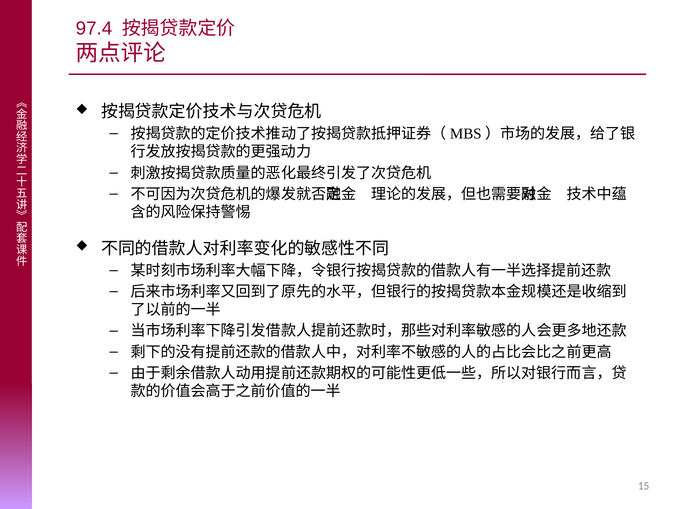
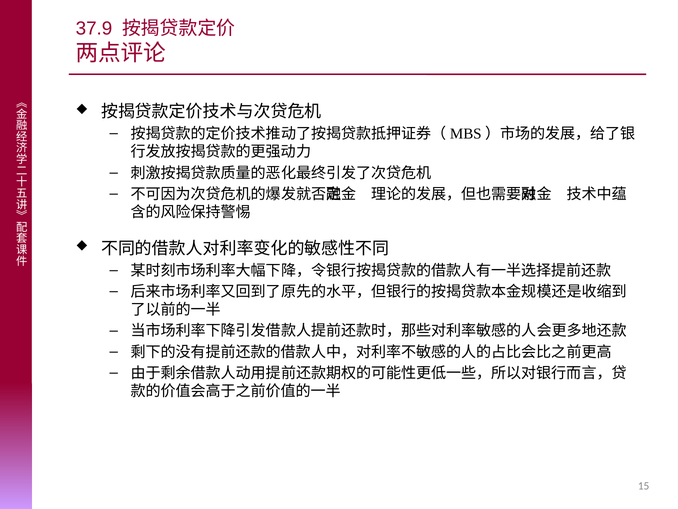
97.4: 97.4 -> 37.9
